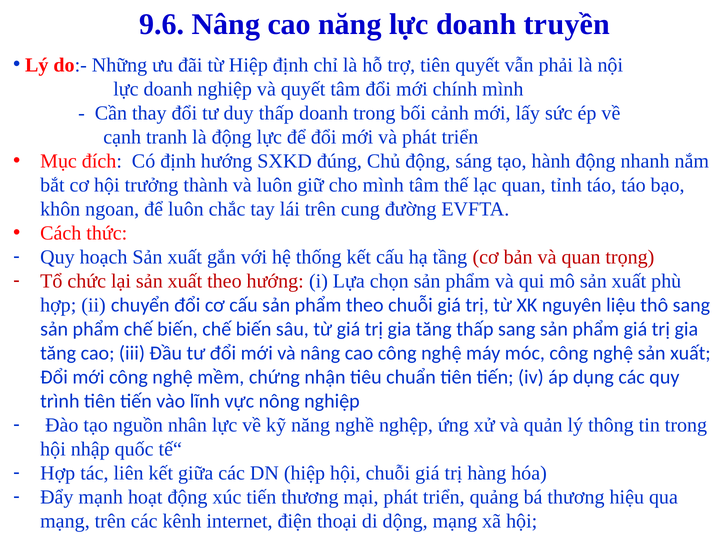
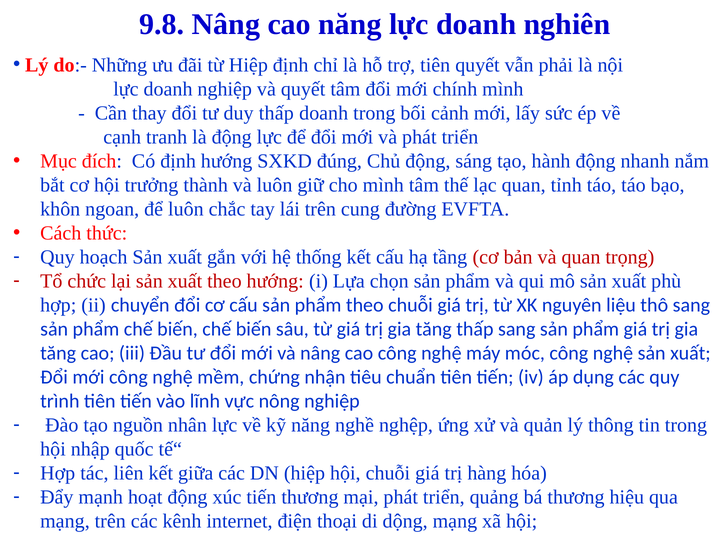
9.6: 9.6 -> 9.8
truyền: truyền -> nghiên
